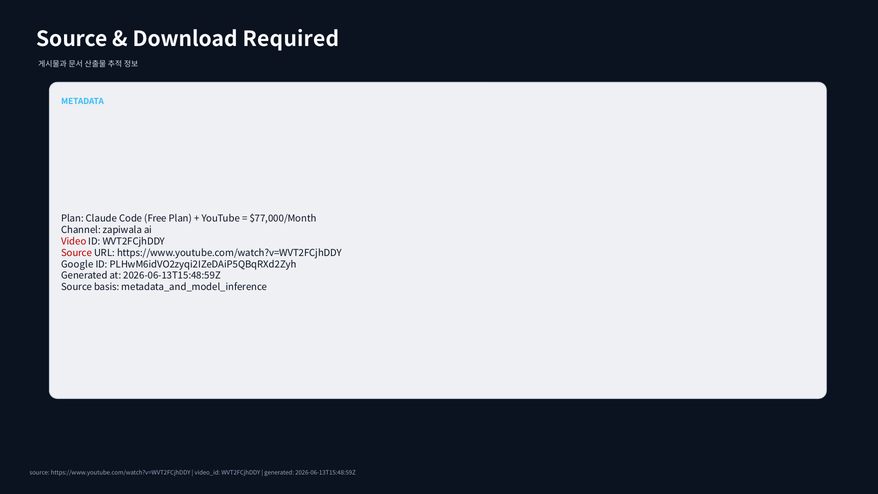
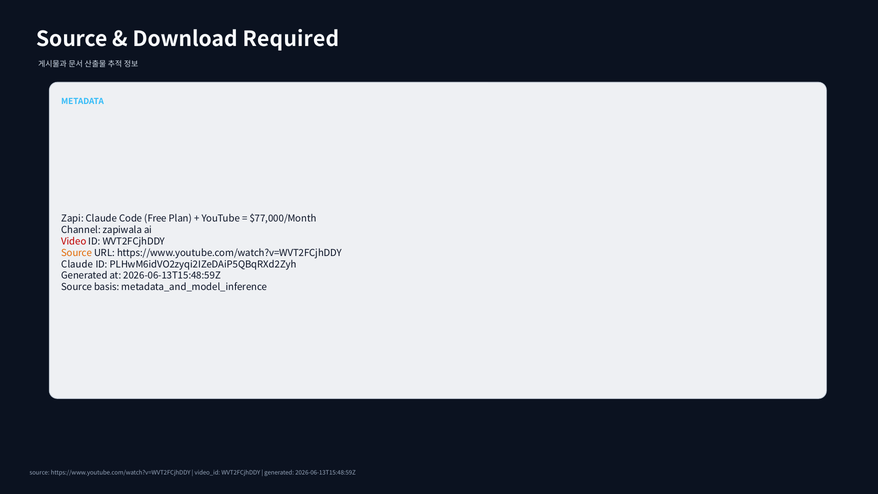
Plan at (72, 218): Plan -> Zapi
Source at (77, 253) colour: red -> orange
Google at (77, 264): Google -> Claude
